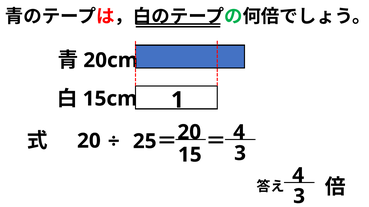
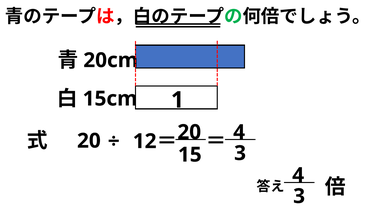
25: 25 -> 12
